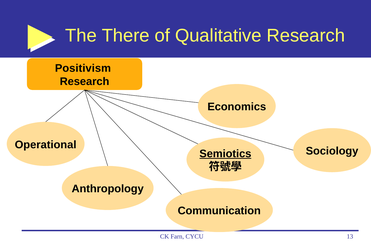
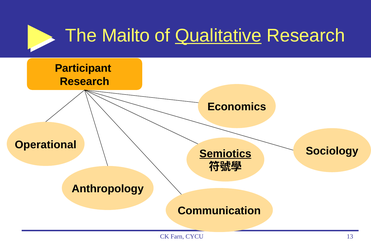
There: There -> Mailto
Qualitative underline: none -> present
Positivism: Positivism -> Participant
